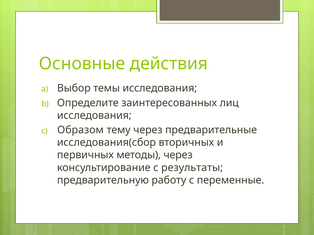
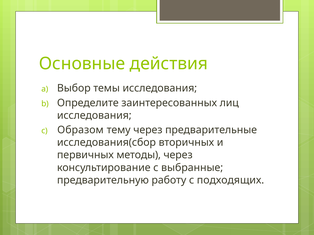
результаты: результаты -> выбранные
переменные: переменные -> подходящих
